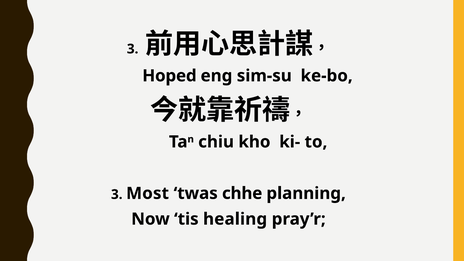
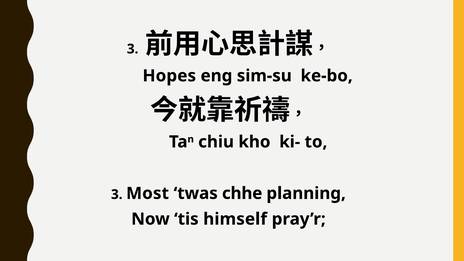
Hoped: Hoped -> Hopes
healing: healing -> himself
